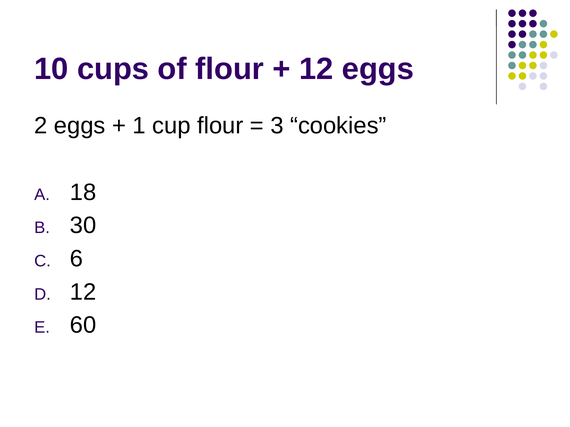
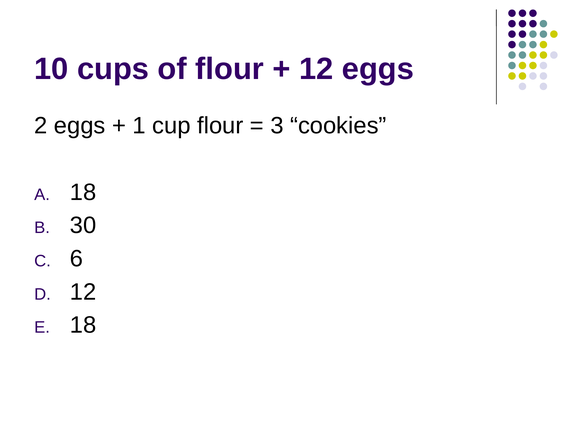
60 at (83, 325): 60 -> 18
